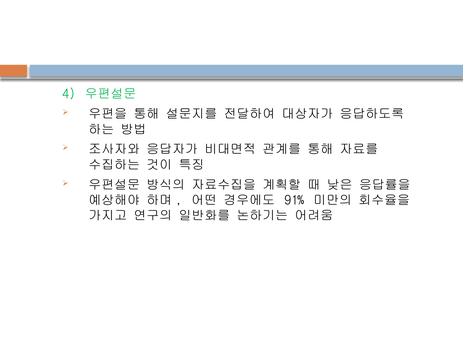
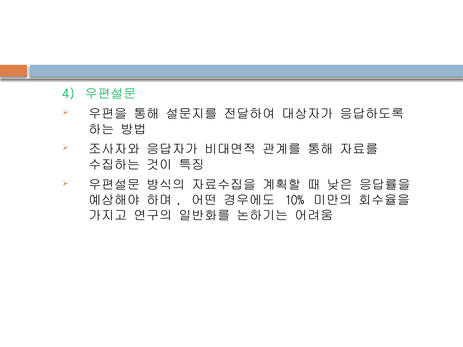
91%: 91% -> 10%
